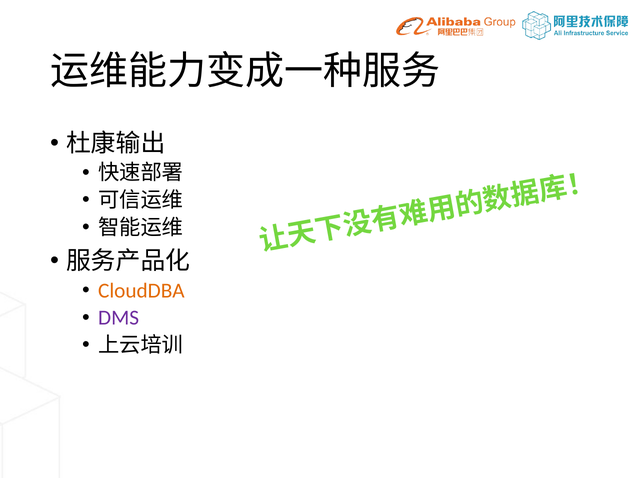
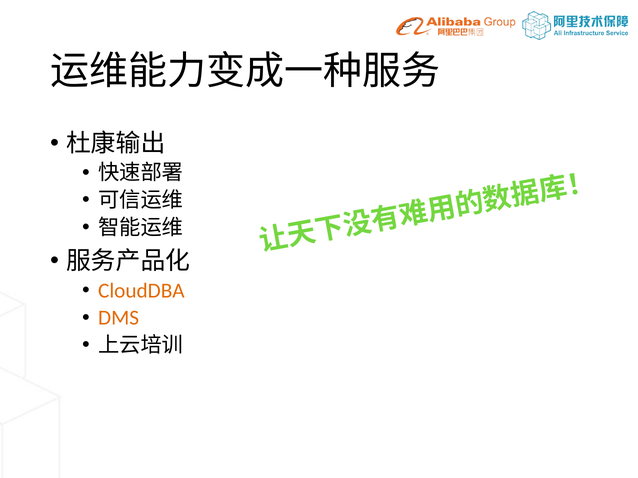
DMS colour: purple -> orange
